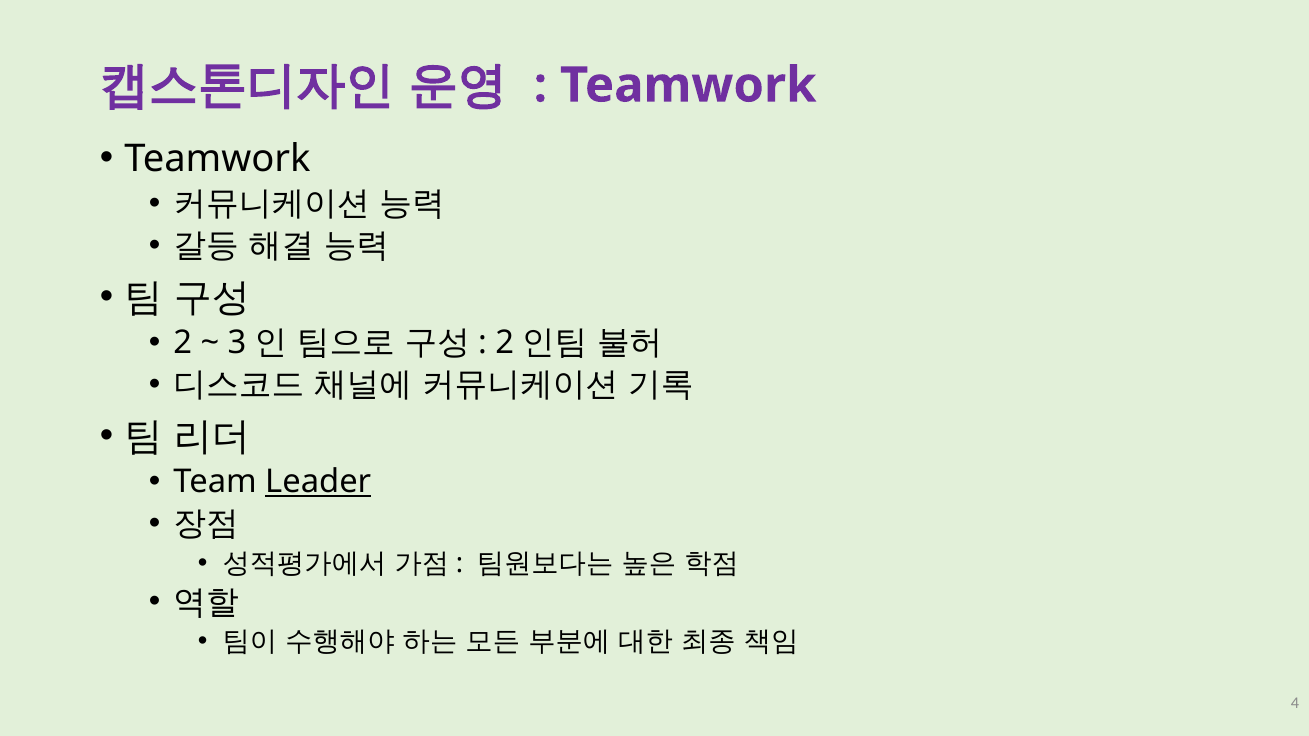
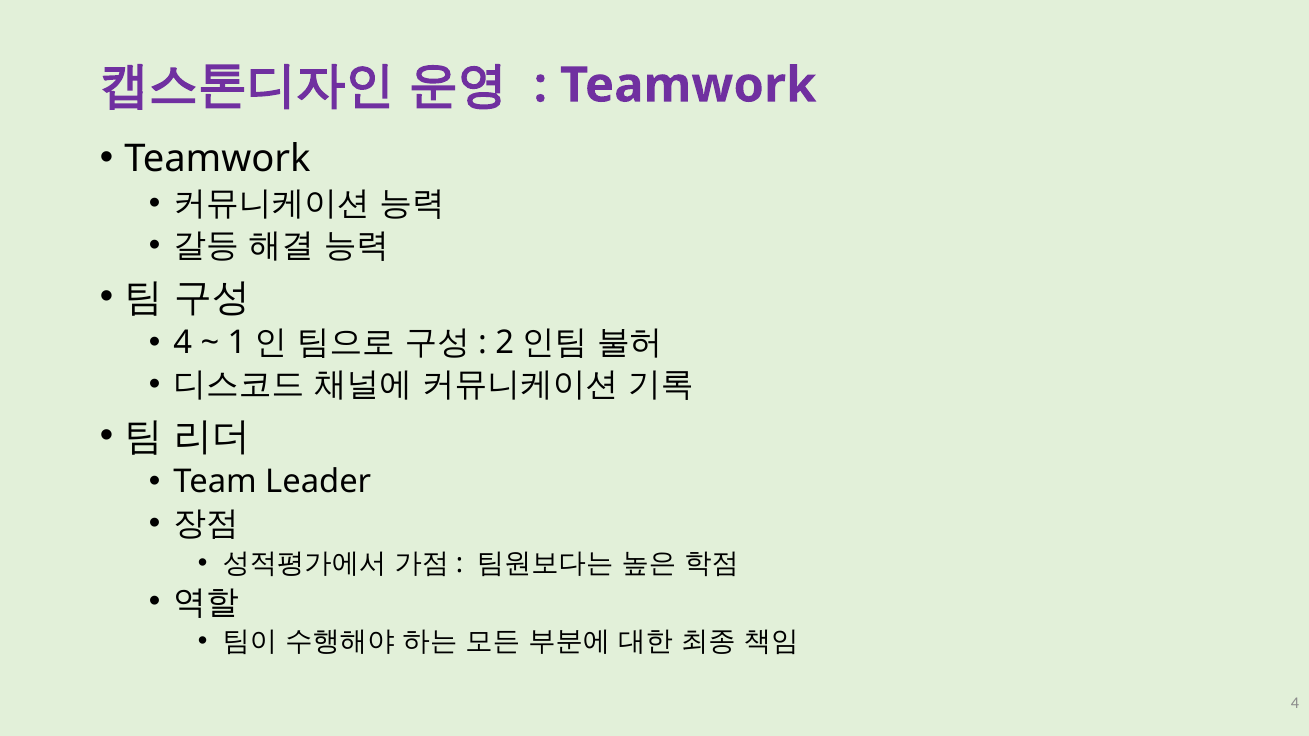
2 at (183, 343): 2 -> 4
3: 3 -> 1
Leader underline: present -> none
